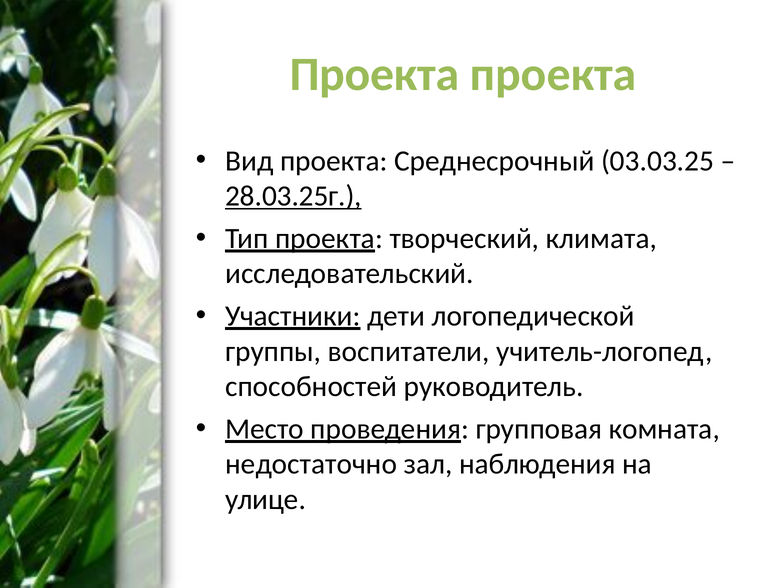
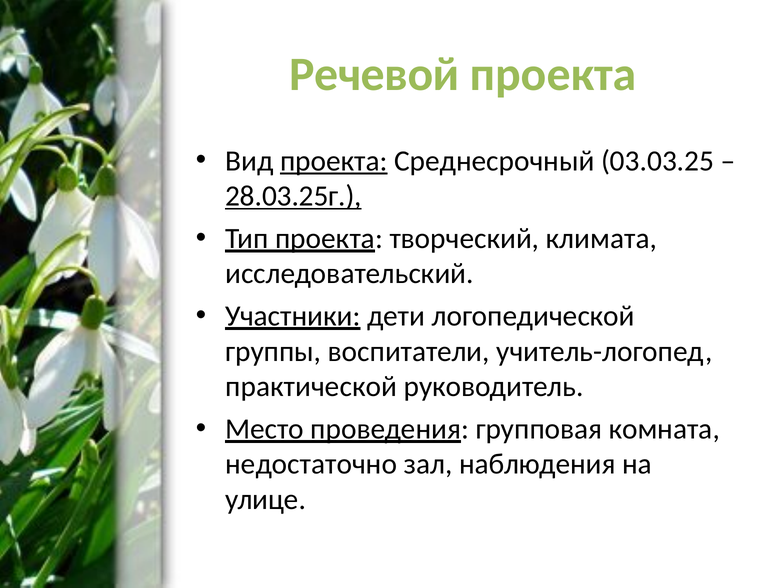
Проекта at (374, 75): Проекта -> Речевой
проекта at (334, 161) underline: none -> present
способностей: способностей -> практической
